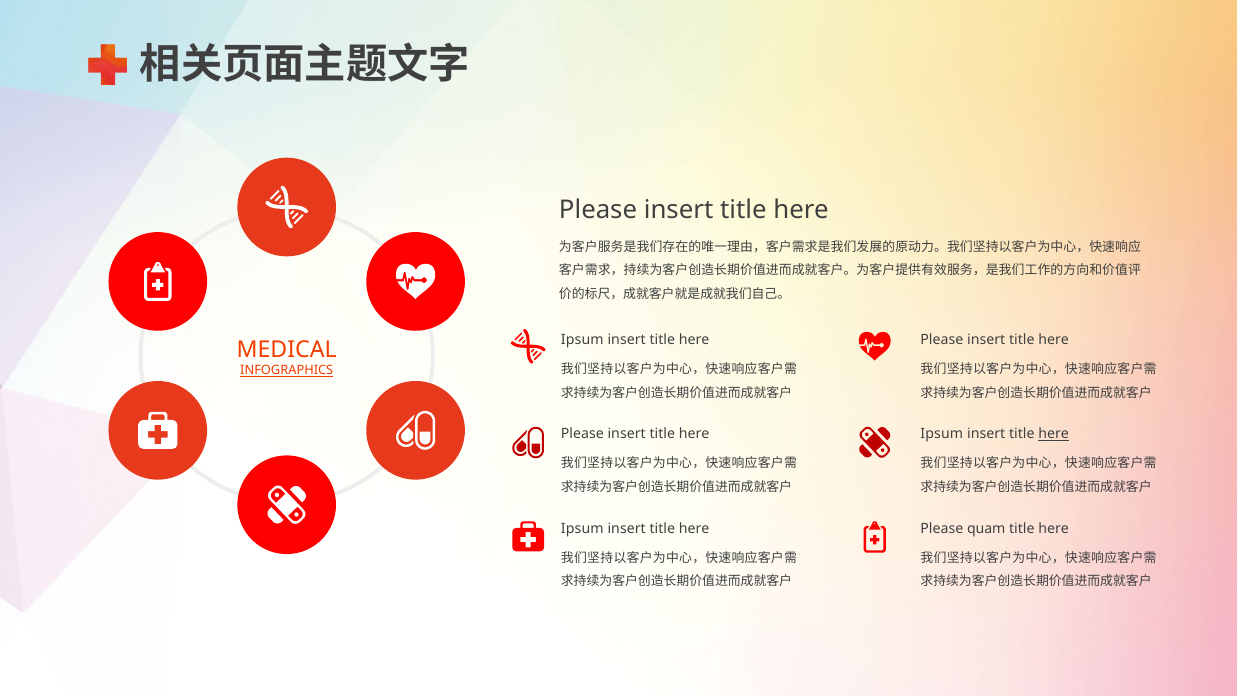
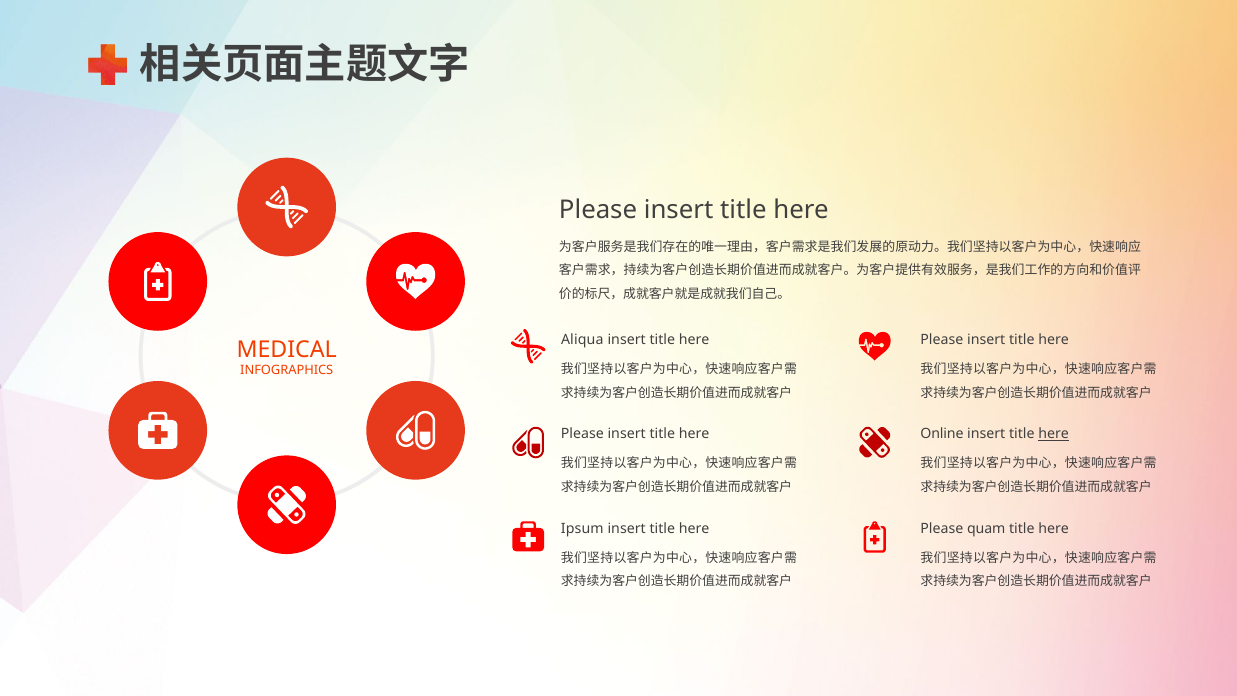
Ipsum at (582, 340): Ipsum -> Aliqua
INFOGRAPHICS underline: present -> none
Ipsum at (942, 434): Ipsum -> Online
